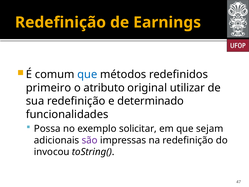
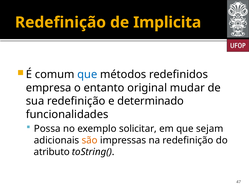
Earnings: Earnings -> Implicita
primeiro: primeiro -> empresa
atributo: atributo -> entanto
utilizar: utilizar -> mudar
são colour: purple -> orange
invocou: invocou -> atributo
